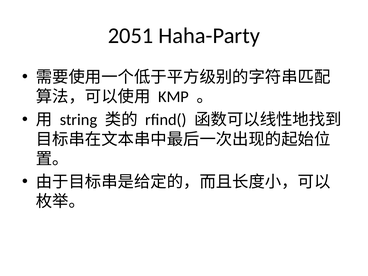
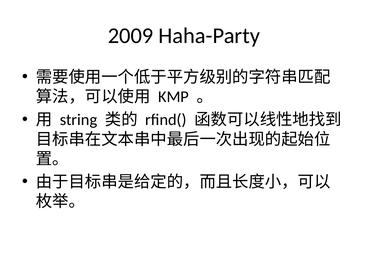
2051: 2051 -> 2009
